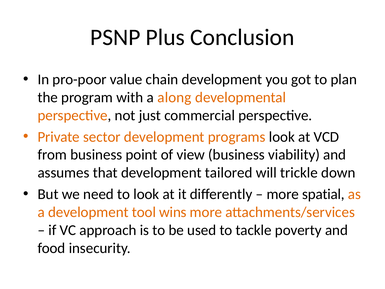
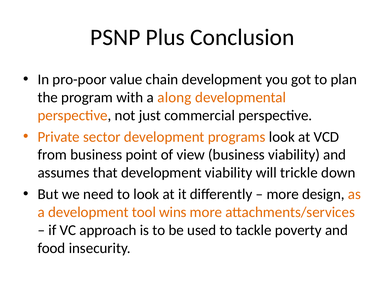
development tailored: tailored -> viability
spatial: spatial -> design
